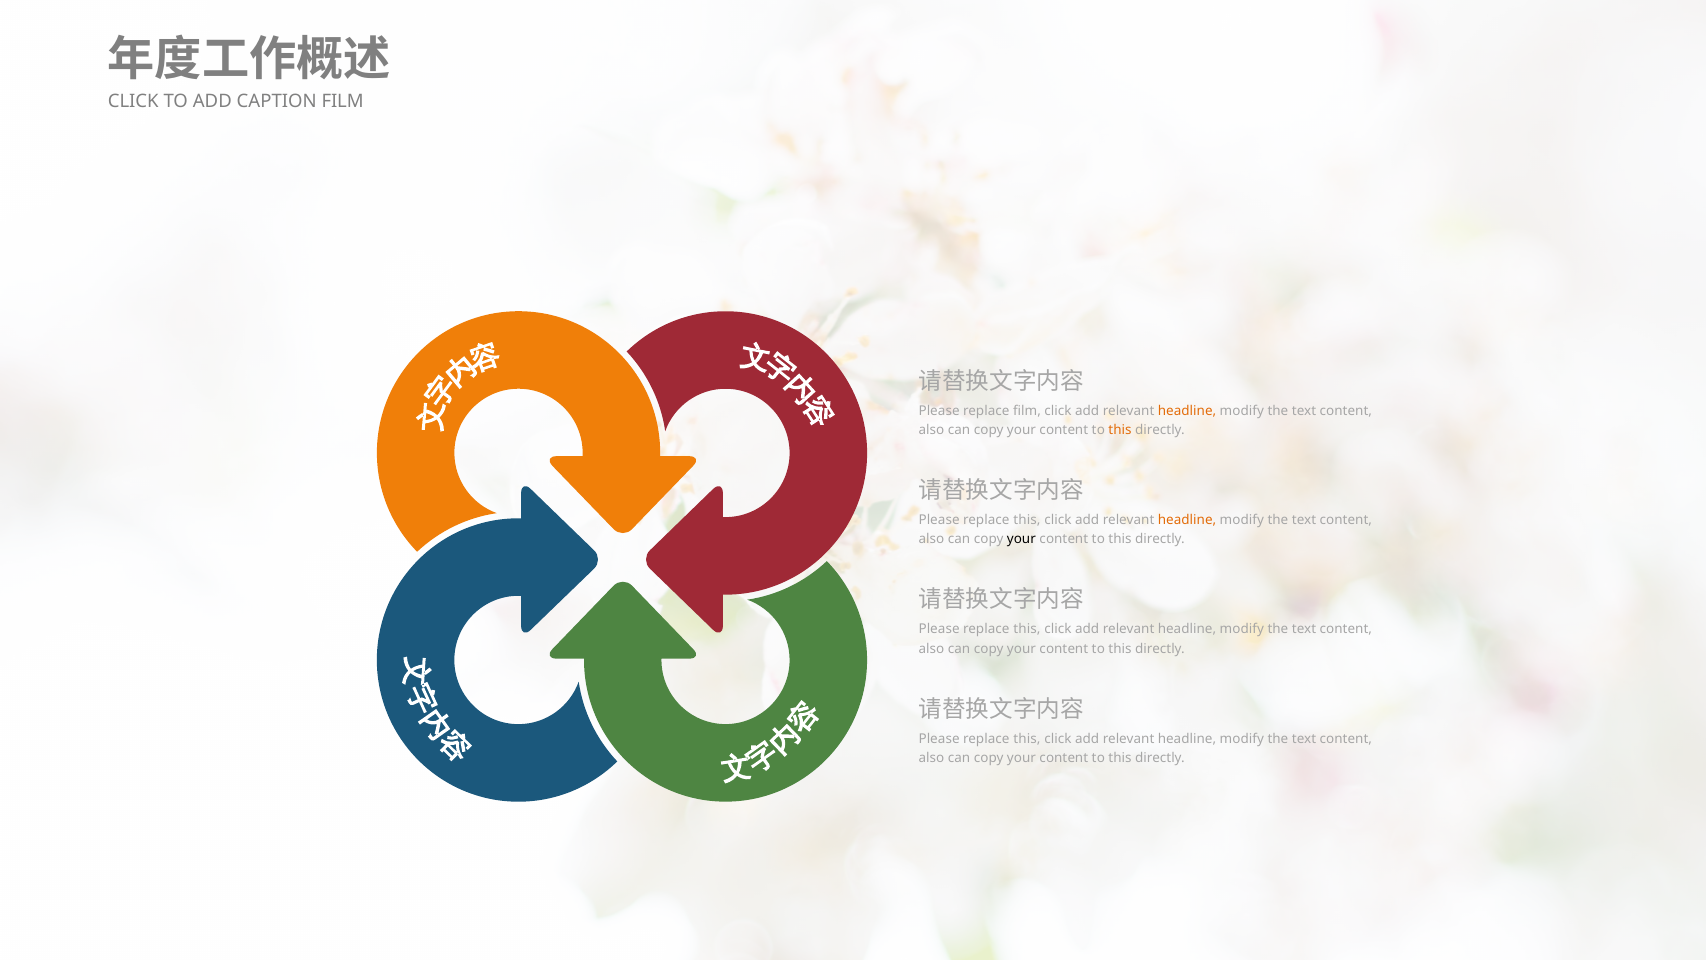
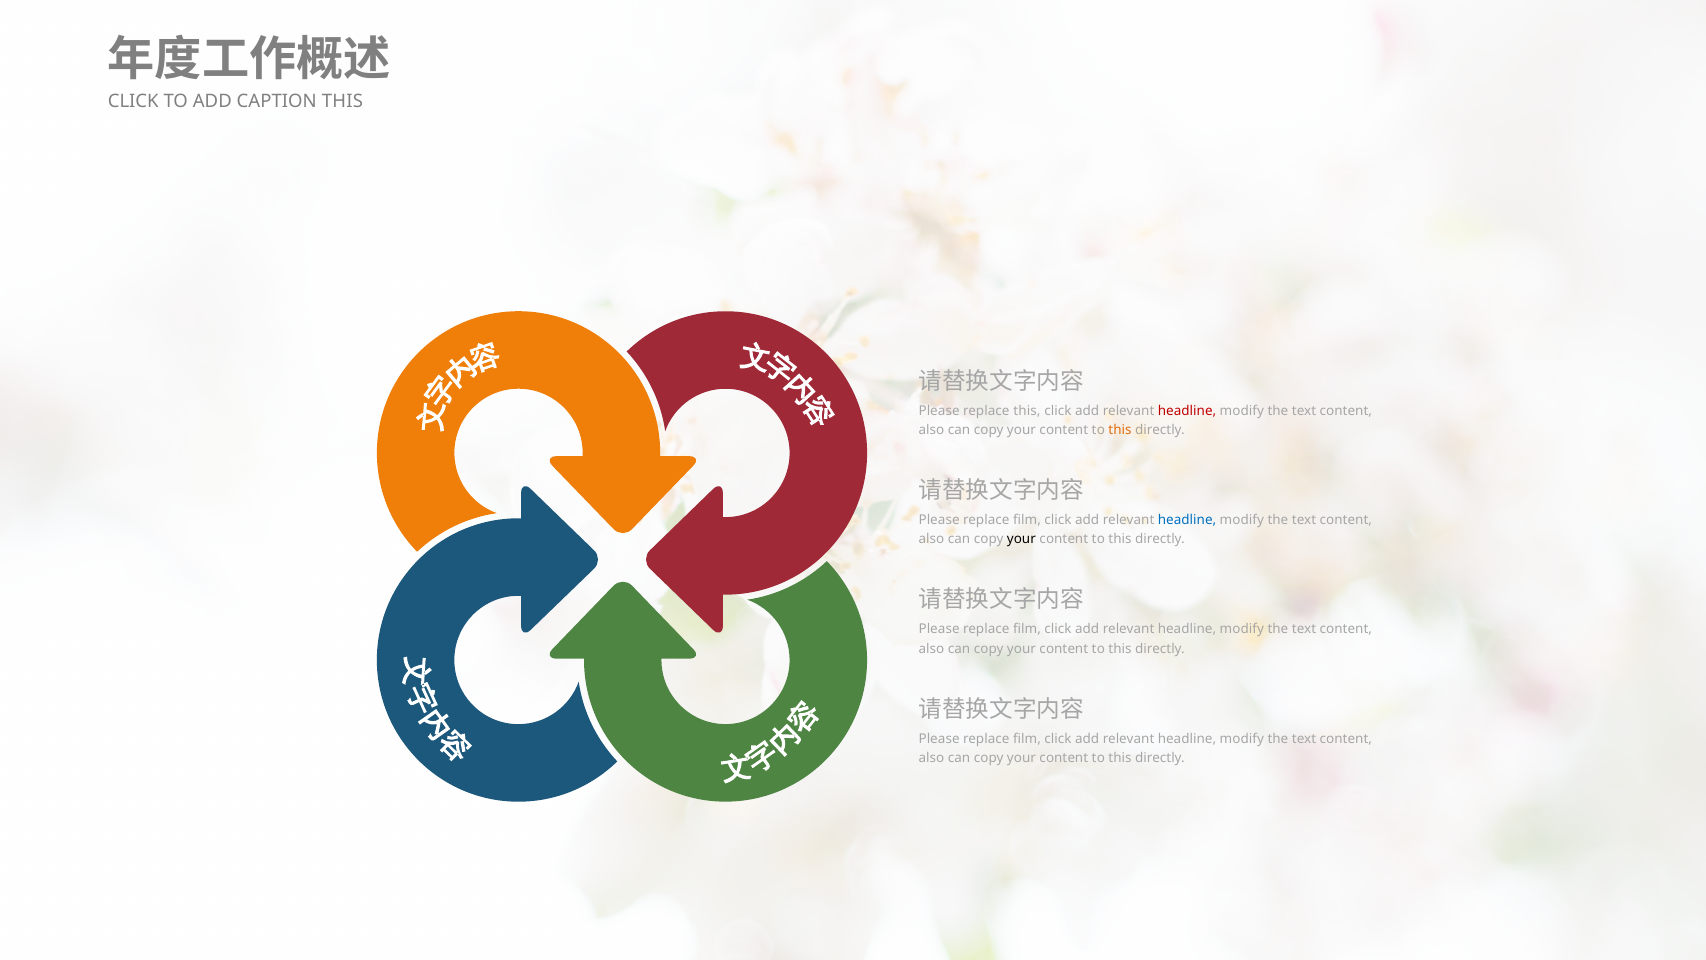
CAPTION FILM: FILM -> THIS
replace film: film -> this
headline at (1187, 411) colour: orange -> red
this at (1027, 520): this -> film
headline at (1187, 520) colour: orange -> blue
this at (1027, 629): this -> film
this at (1027, 738): this -> film
